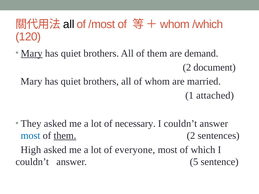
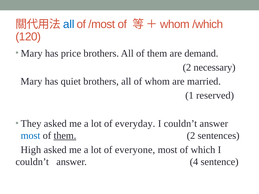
all at (69, 24) colour: black -> blue
Mary at (32, 53) underline: present -> none
quiet at (71, 53): quiet -> price
document: document -> necessary
attached: attached -> reserved
necessary: necessary -> everyday
5: 5 -> 4
